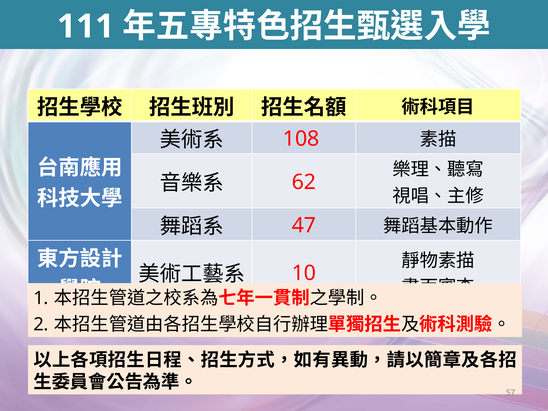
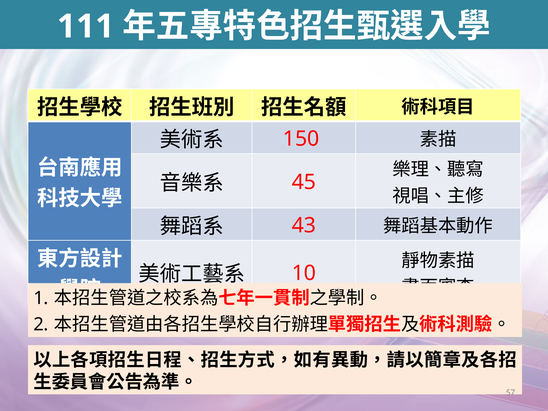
108: 108 -> 150
62: 62 -> 45
47: 47 -> 43
